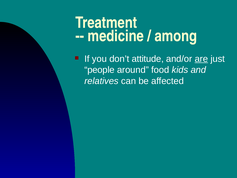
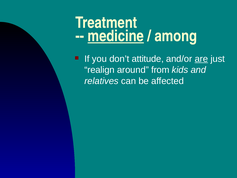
medicine underline: none -> present
people: people -> realign
food: food -> from
